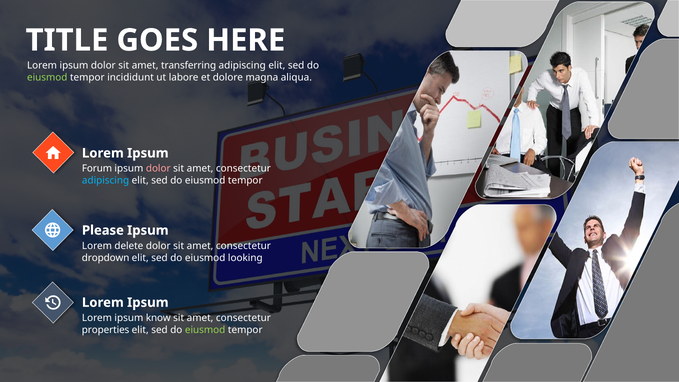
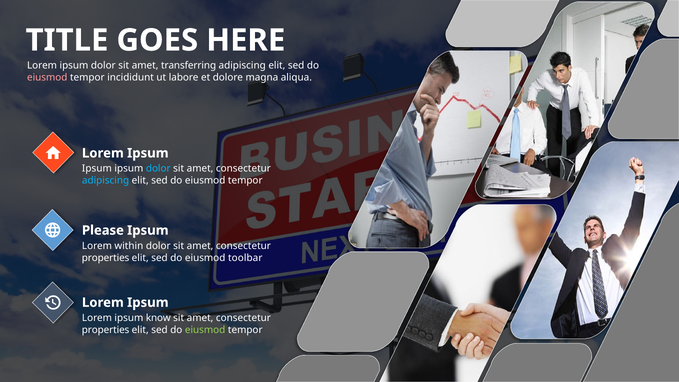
eiusmod at (47, 77) colour: light green -> pink
Forum at (97, 169): Forum -> Ipsum
dolor at (158, 169) colour: pink -> light blue
delete: delete -> within
dropdown at (106, 258): dropdown -> properties
looking: looking -> toolbar
